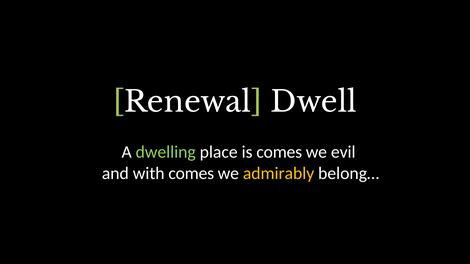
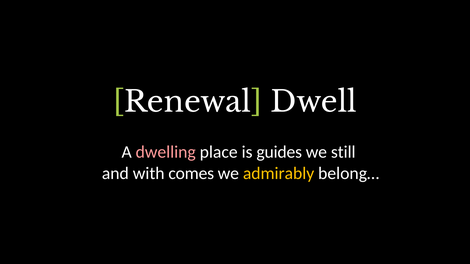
dwelling colour: light green -> pink
is comes: comes -> guides
evil: evil -> still
